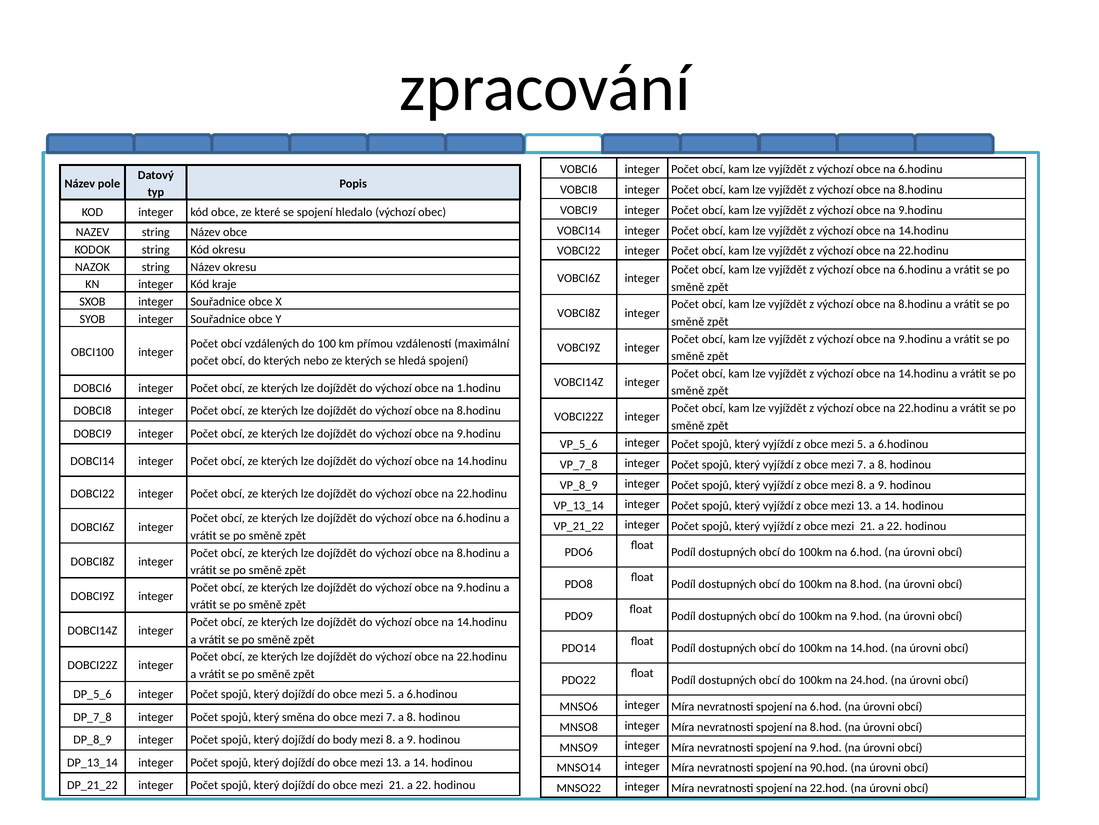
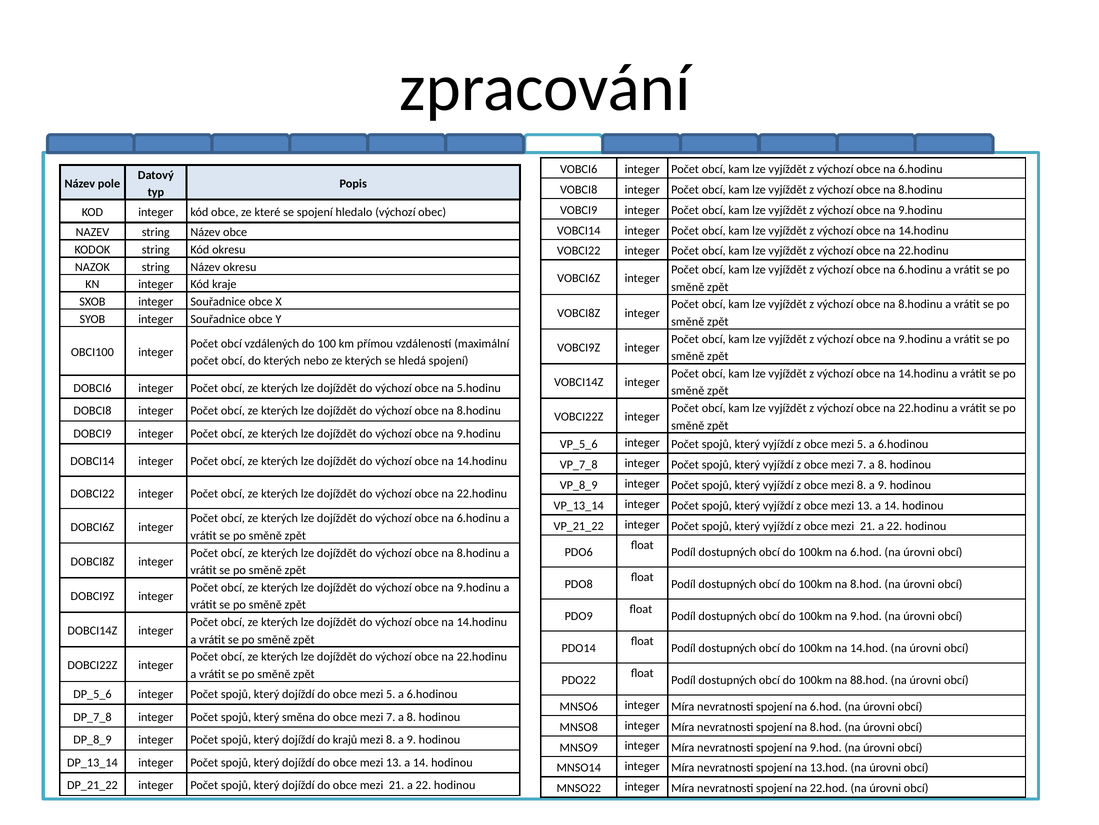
1.hodinu: 1.hodinu -> 5.hodinu
24.hod: 24.hod -> 88.hod
body: body -> krajů
90.hod: 90.hod -> 13.hod
